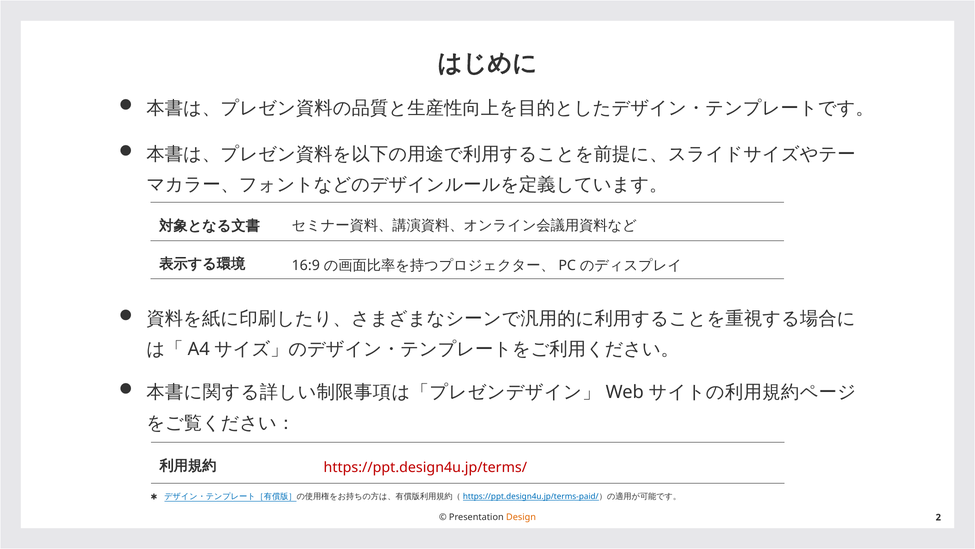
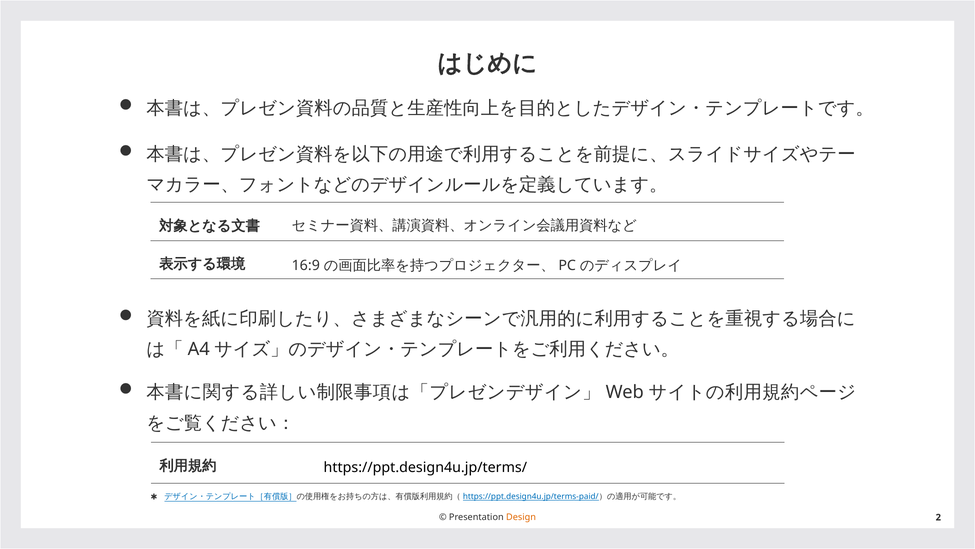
https://ppt.design4u.jp/terms/ colour: red -> black
